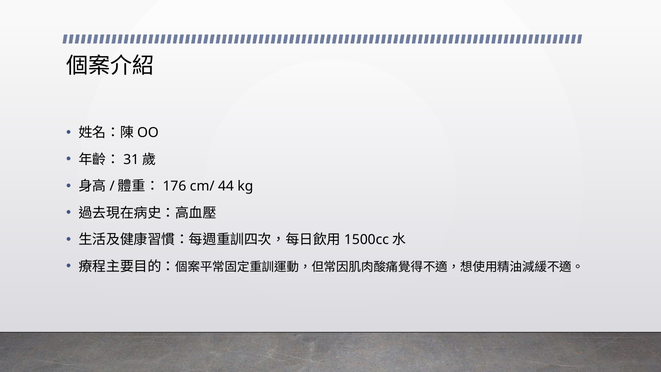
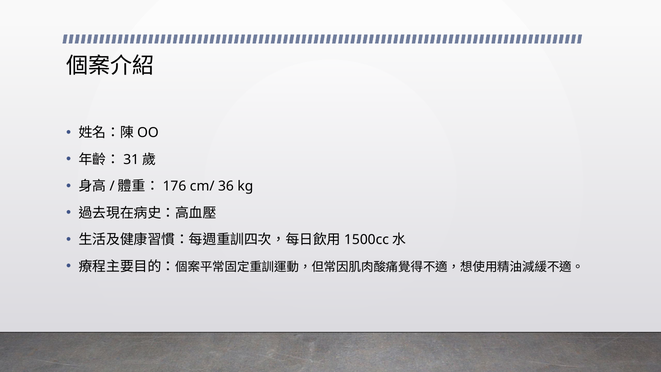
44: 44 -> 36
